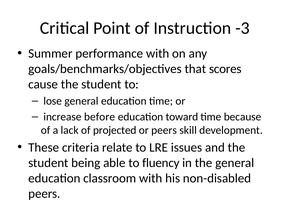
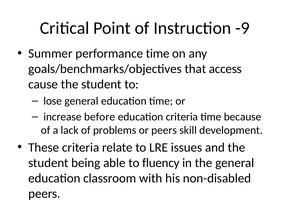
-3: -3 -> -9
performance with: with -> time
scores: scores -> access
education toward: toward -> criteria
projected: projected -> problems
